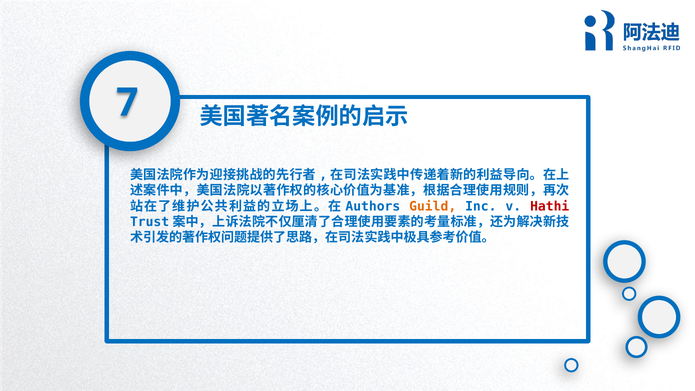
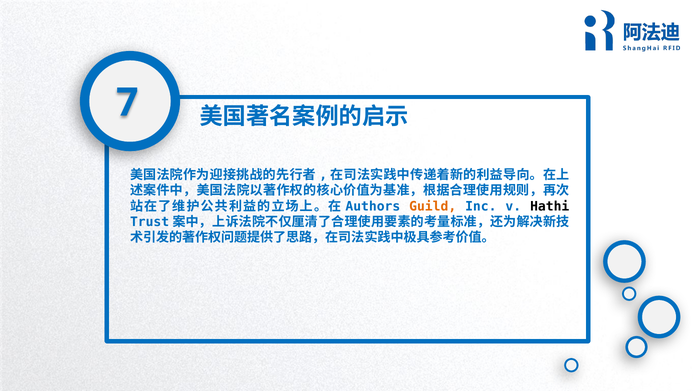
Hathi colour: red -> black
